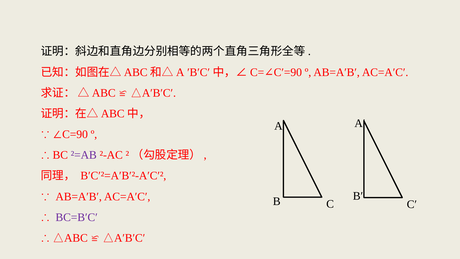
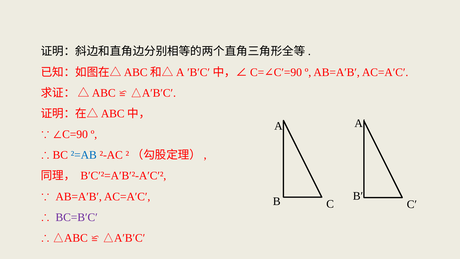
²=AB colour: purple -> blue
